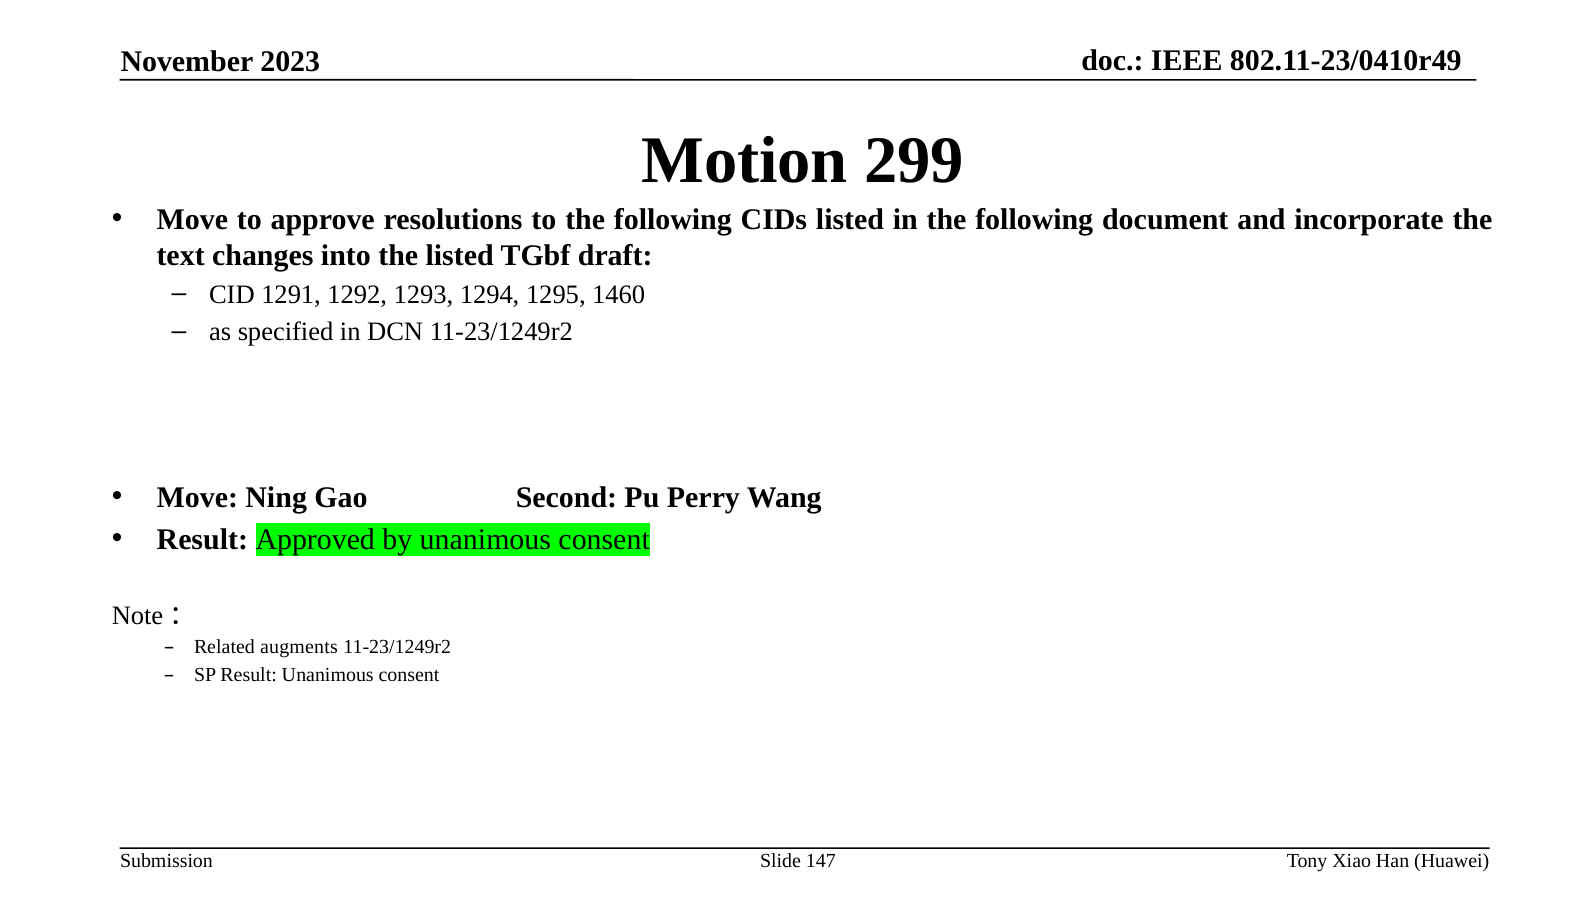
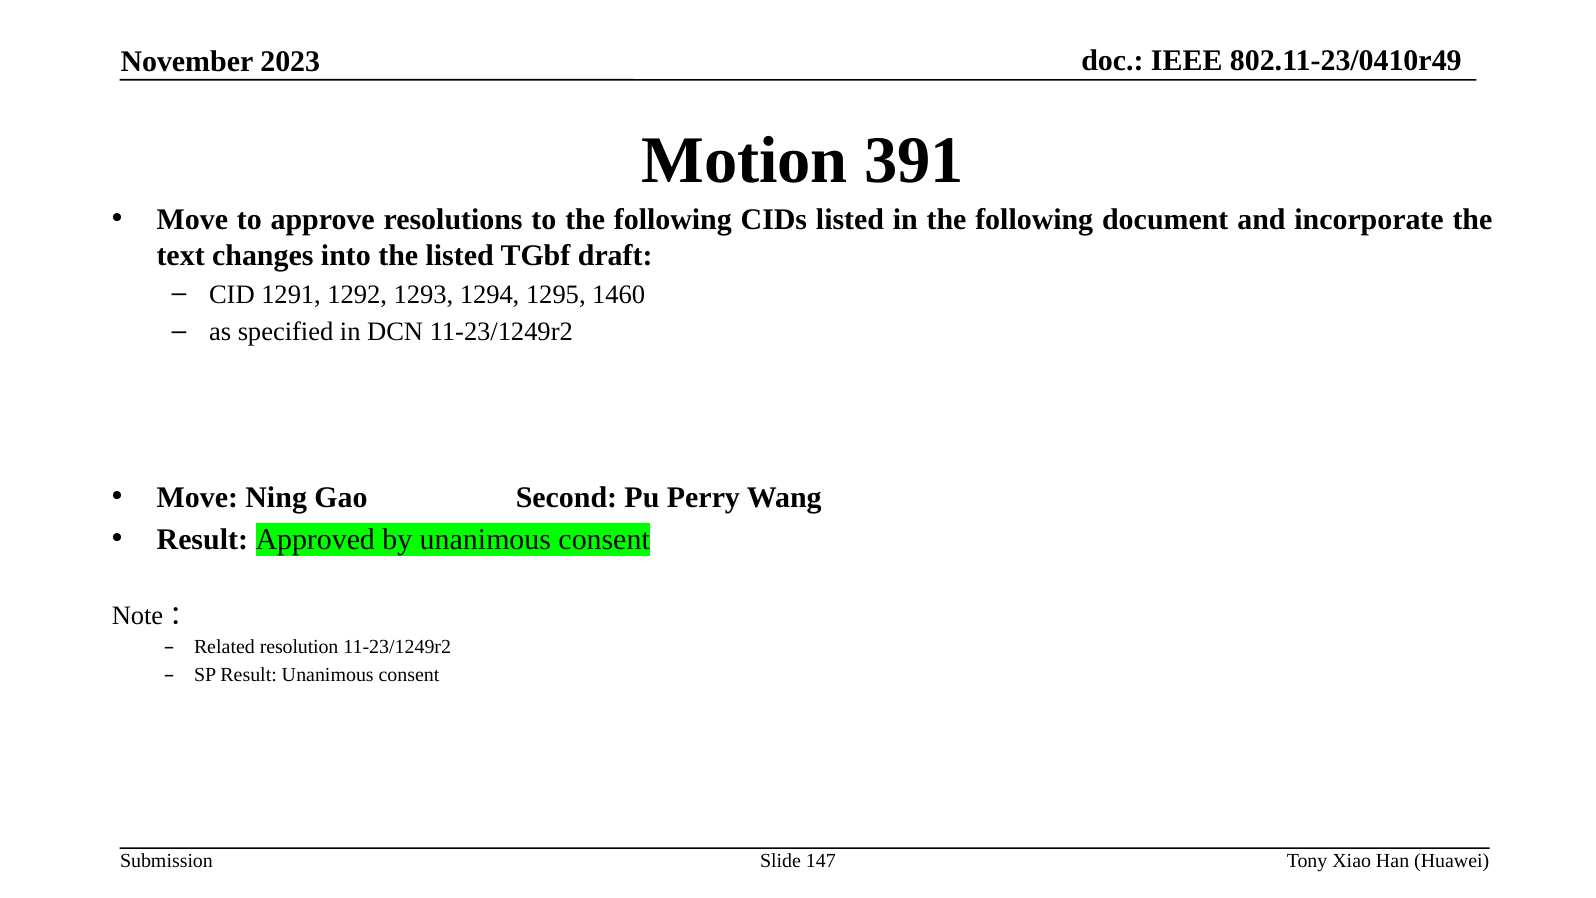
299: 299 -> 391
augments: augments -> resolution
